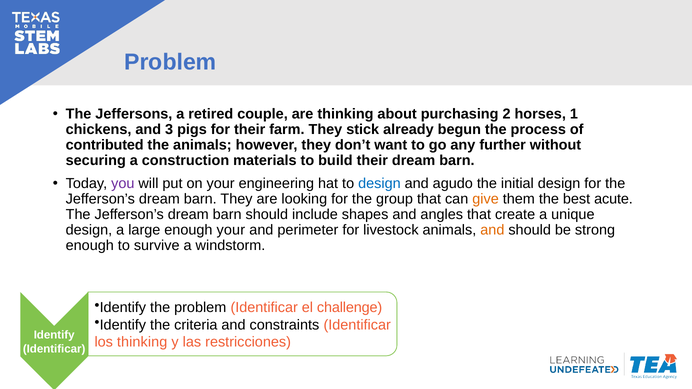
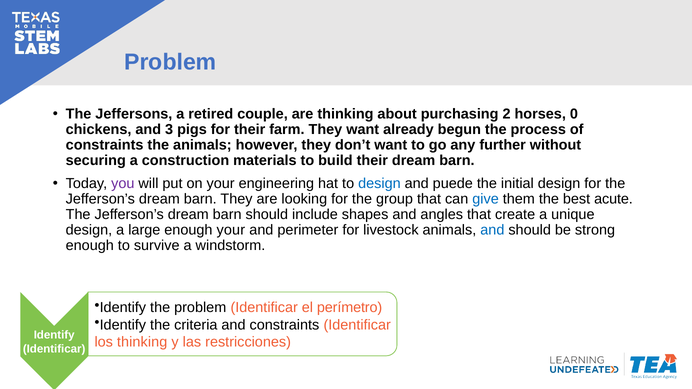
1: 1 -> 0
They stick: stick -> want
contributed at (105, 145): contributed -> constraints
agudo: agudo -> puede
give colour: orange -> blue
and at (492, 230) colour: orange -> blue
challenge: challenge -> perímetro
